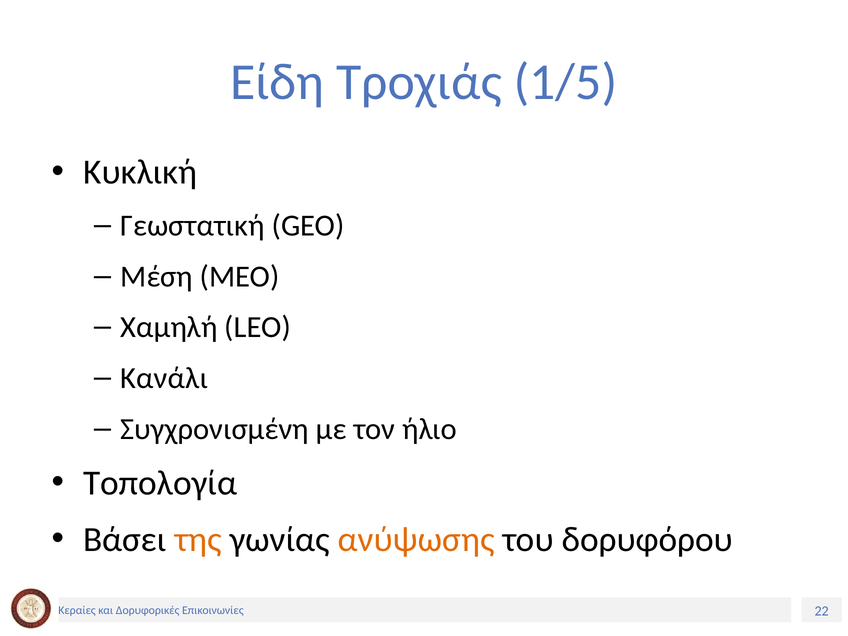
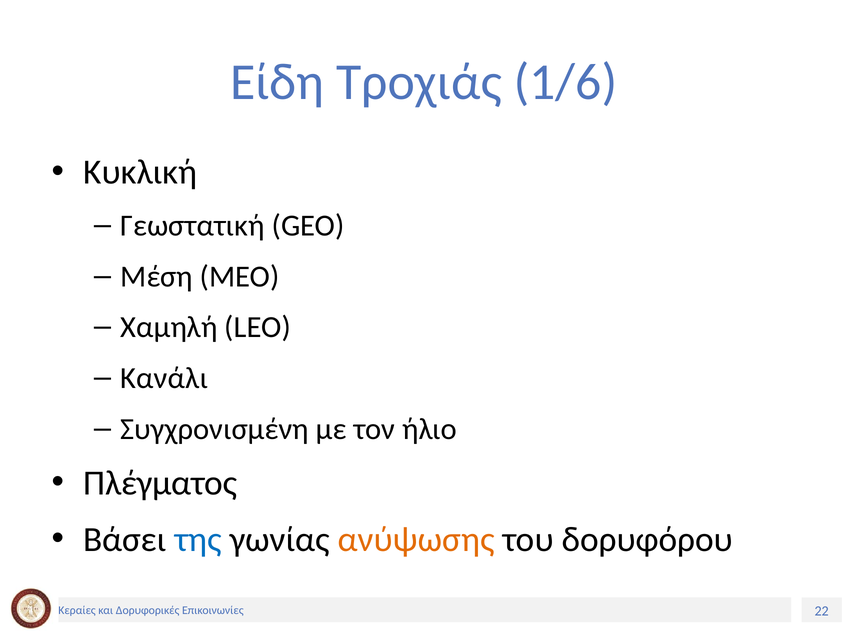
1/5: 1/5 -> 1/6
Τοπολογία: Τοπολογία -> Πλέγματος
της colour: orange -> blue
